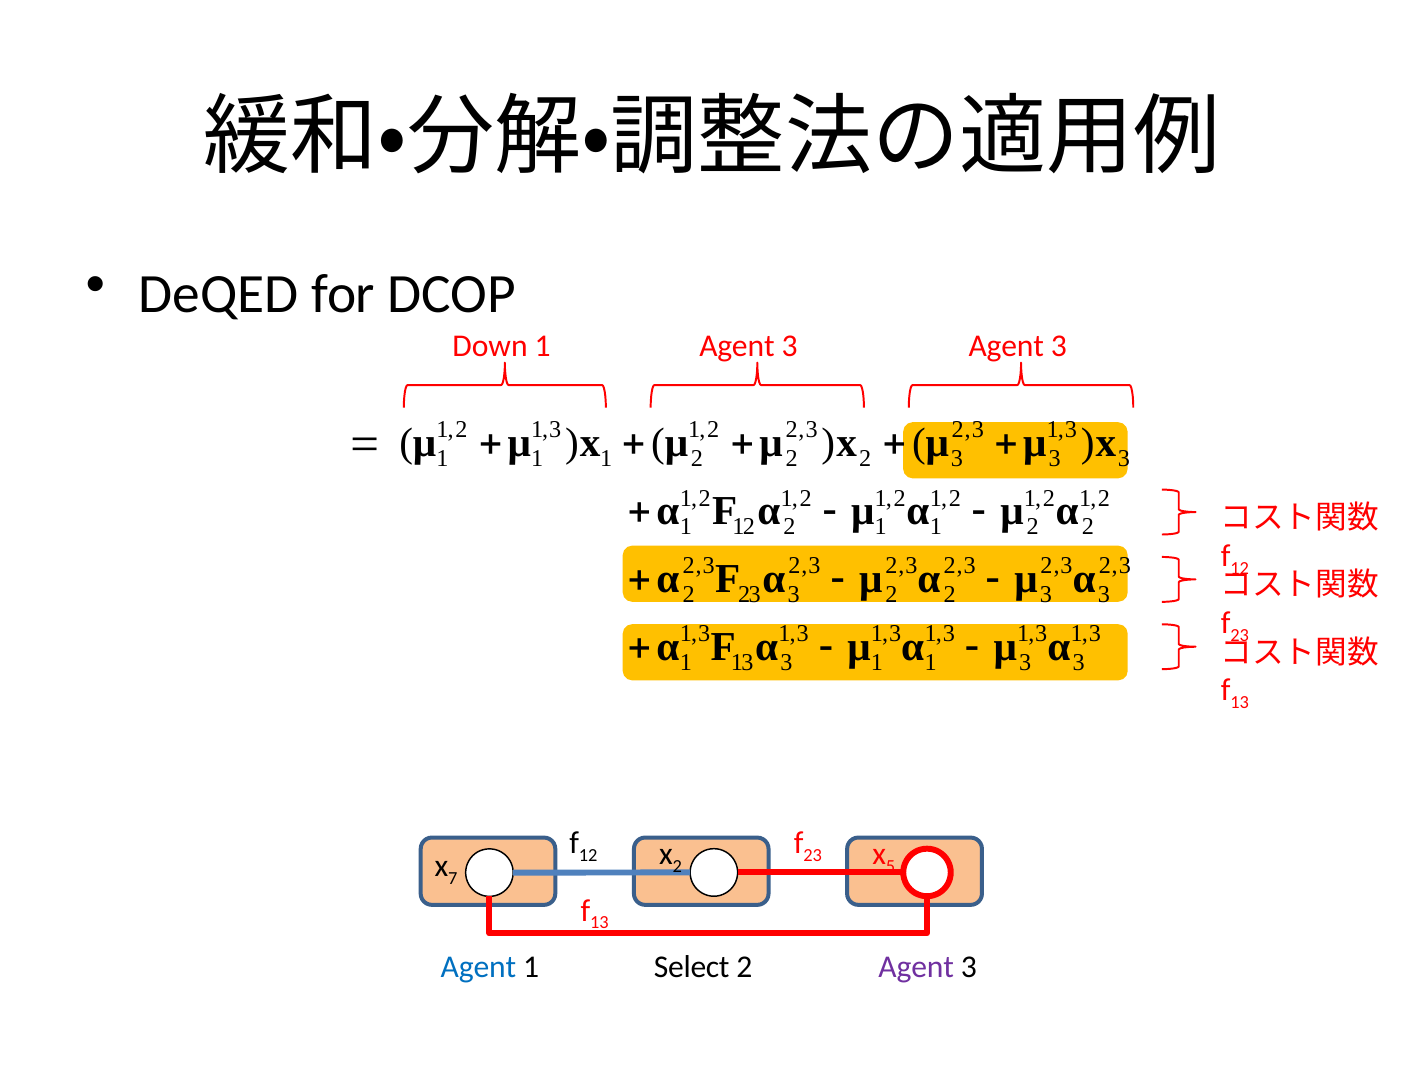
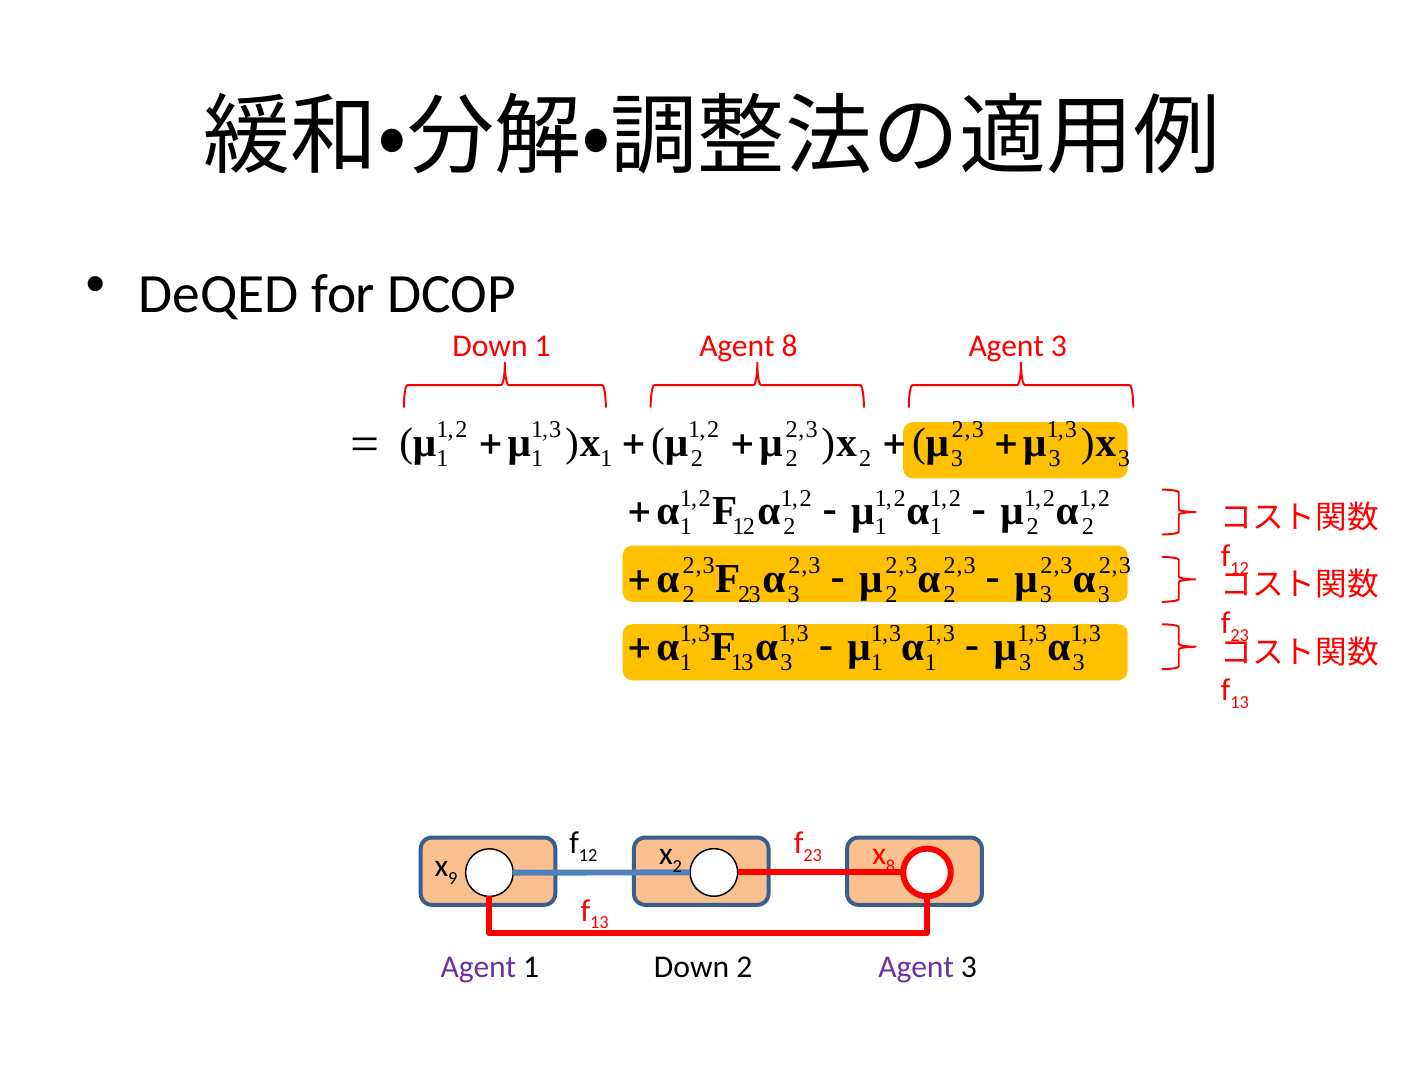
1 Agent 3: 3 -> 8
5 at (891, 867): 5 -> 8
7: 7 -> 9
Agent at (478, 967) colour: blue -> purple
1 Select: Select -> Down
